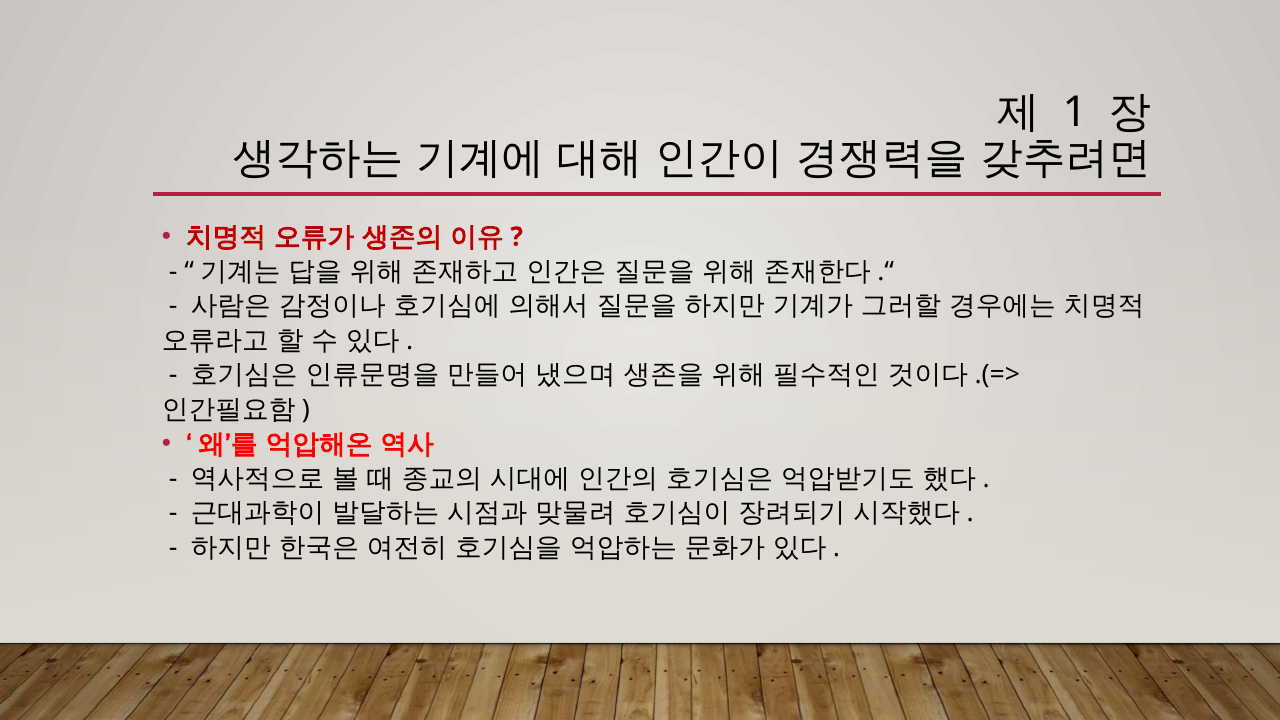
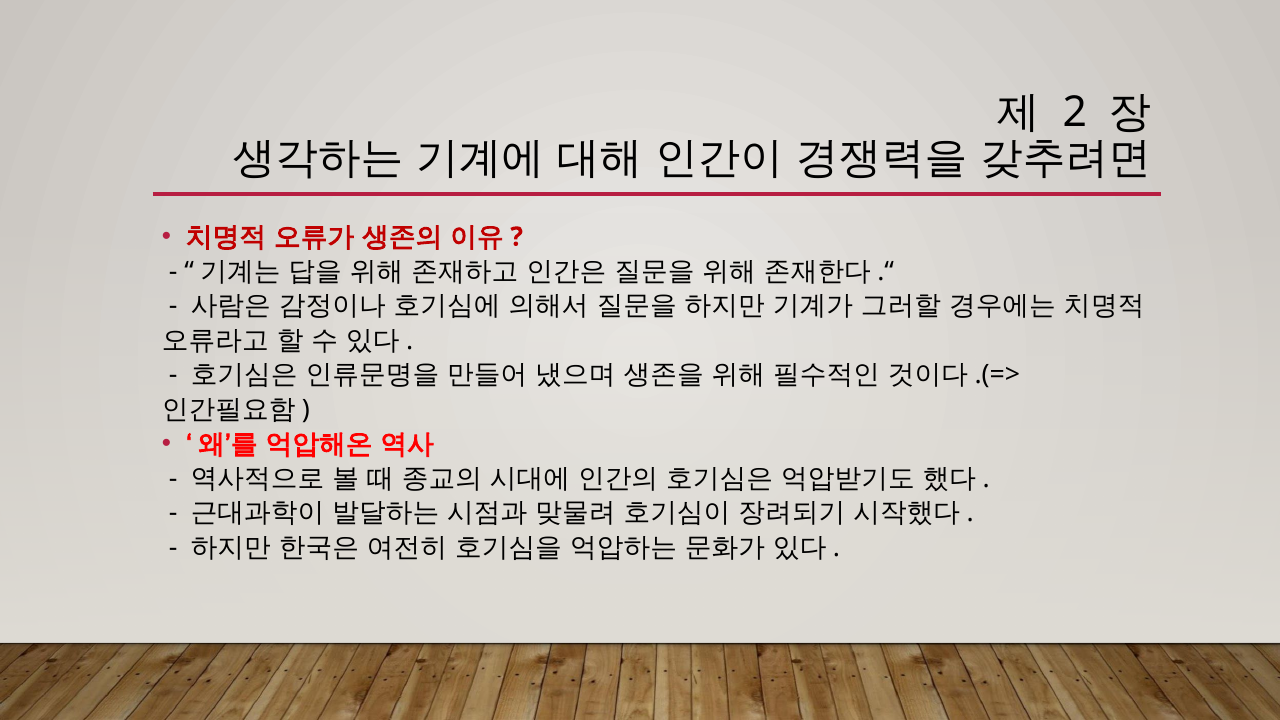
1: 1 -> 2
